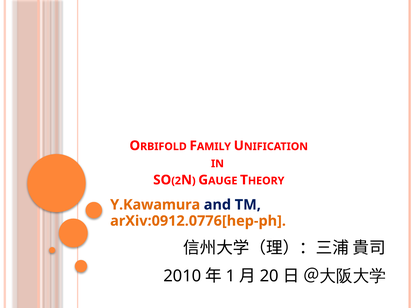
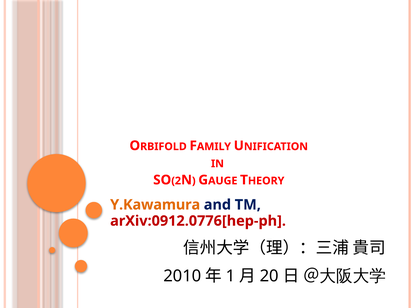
arXiv:0912.0776[hep-ph colour: orange -> red
